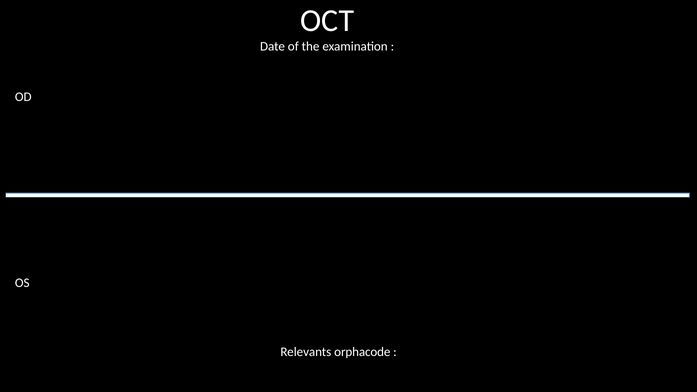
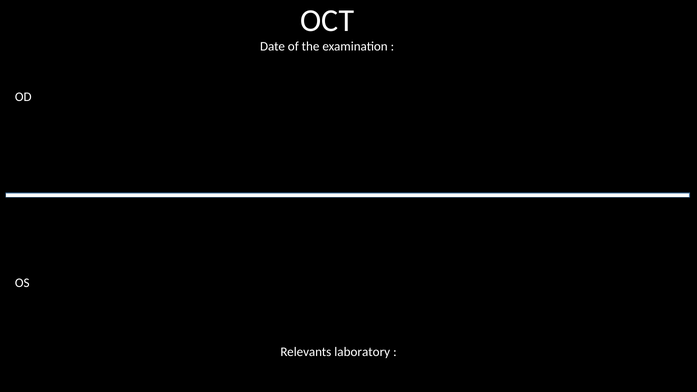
orphacode: orphacode -> laboratory
